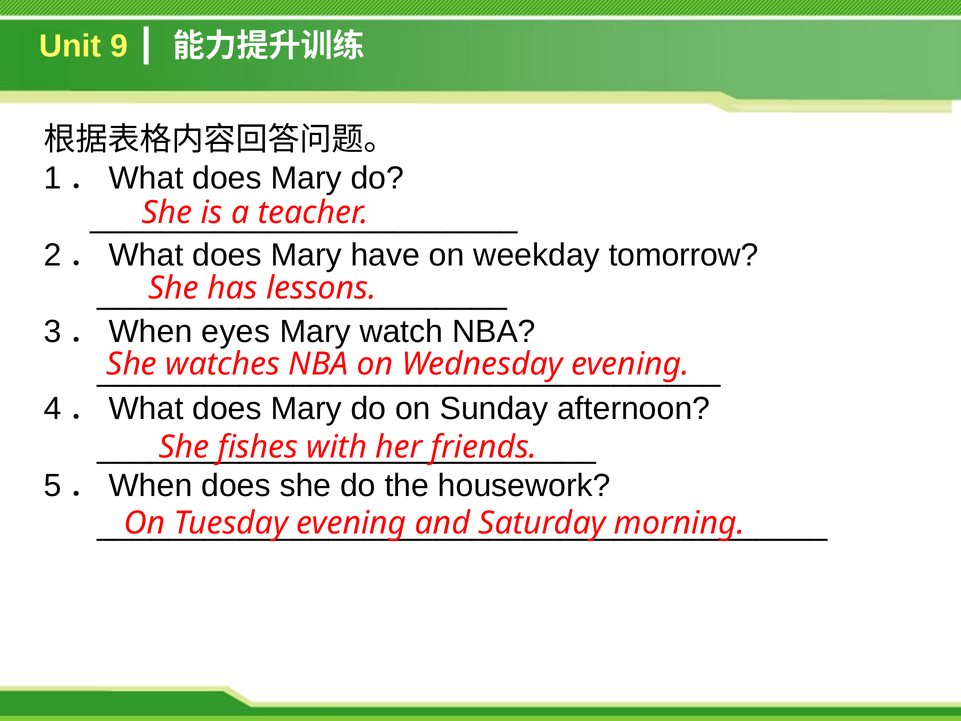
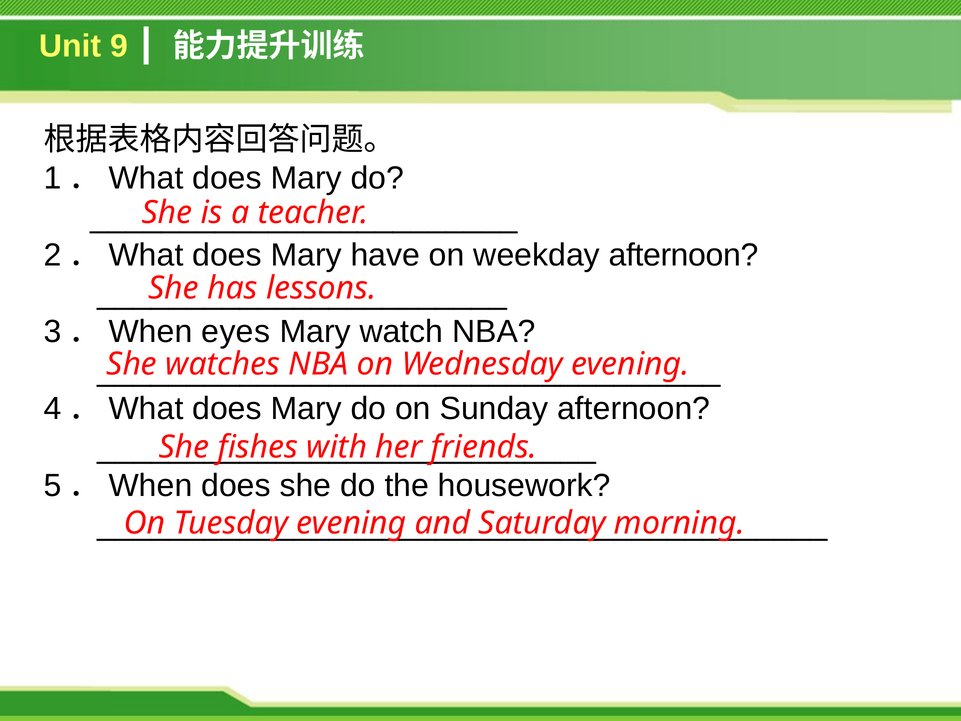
weekday tomorrow: tomorrow -> afternoon
